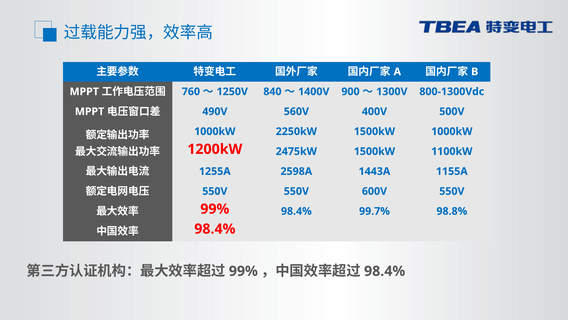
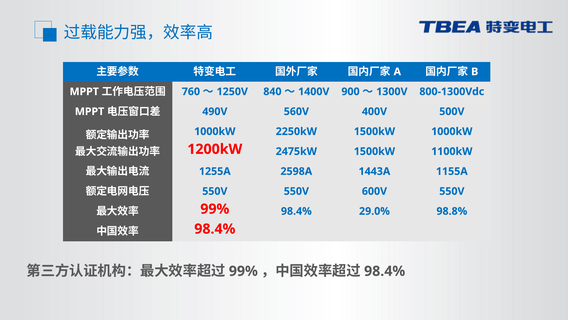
99.7%: 99.7% -> 29.0%
